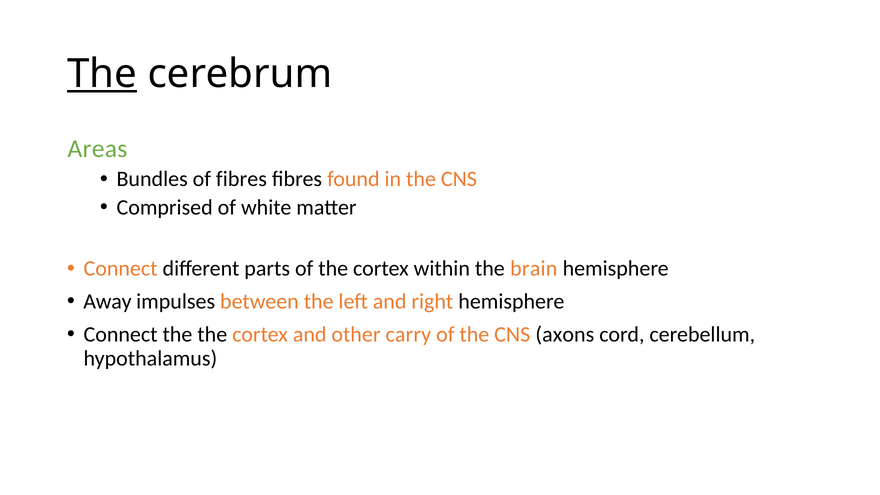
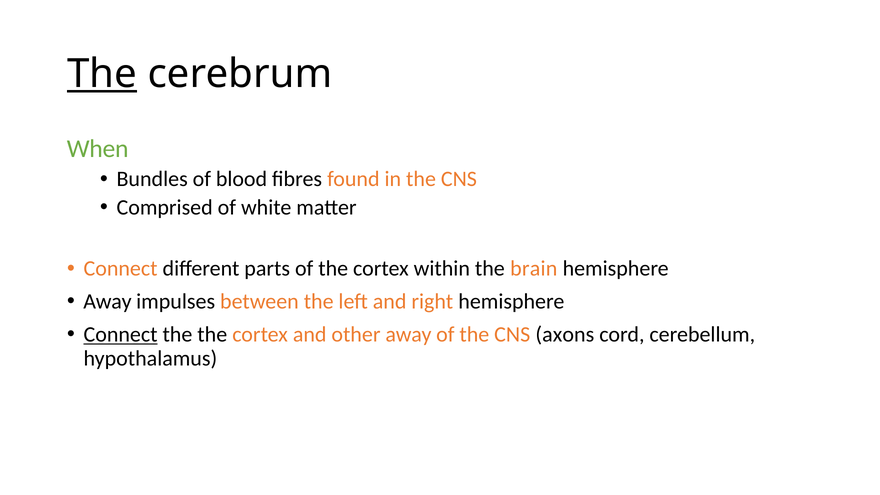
Areas: Areas -> When
of fibres: fibres -> blood
Connect at (121, 335) underline: none -> present
other carry: carry -> away
